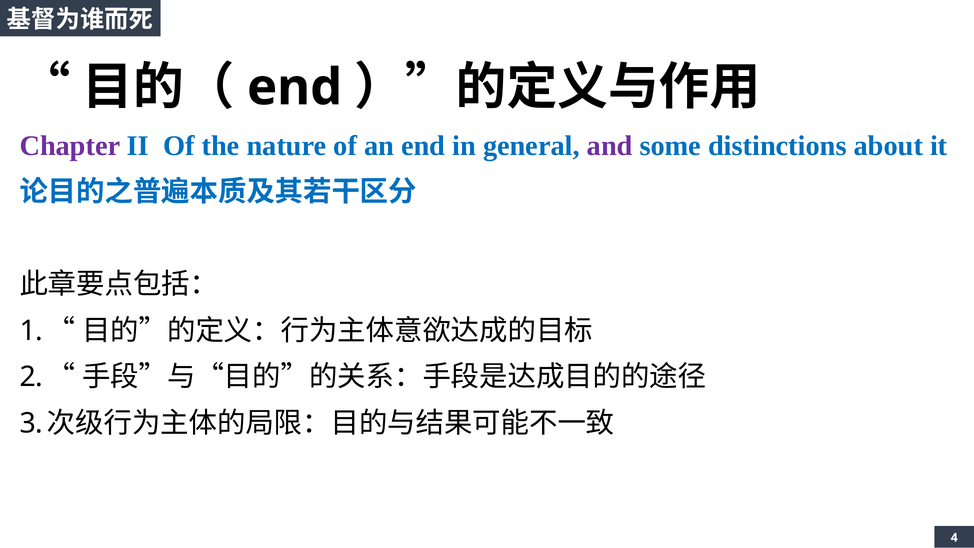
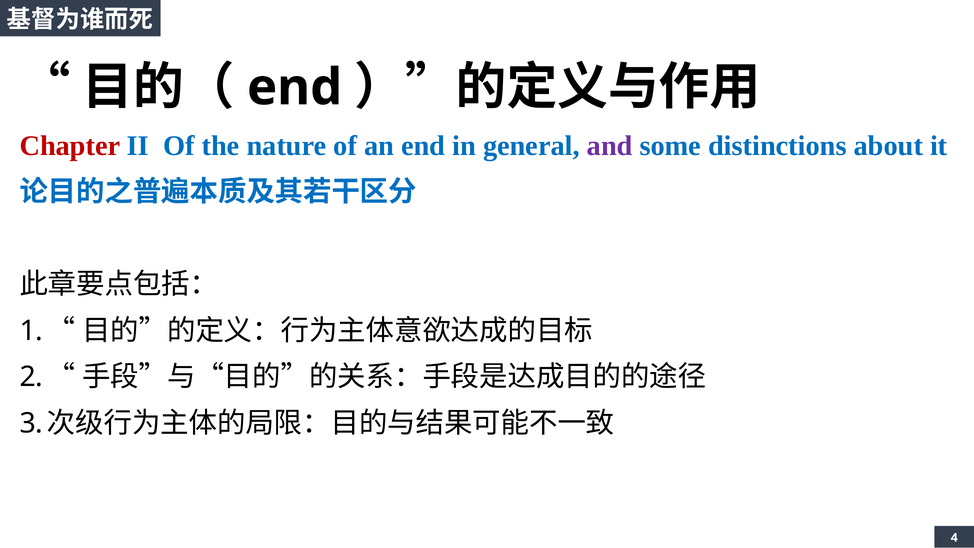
Chapter colour: purple -> red
